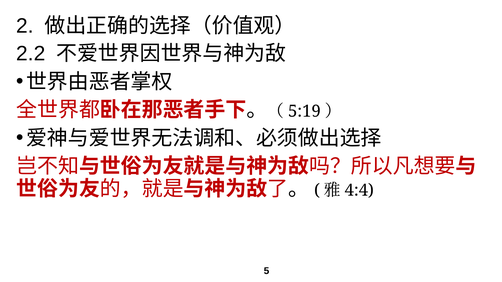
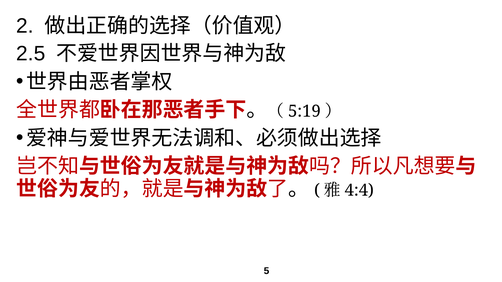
2.2: 2.2 -> 2.5
